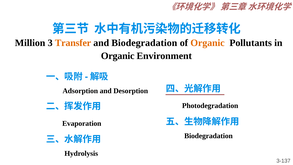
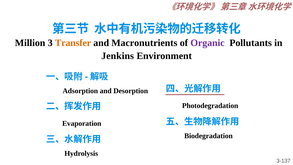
and Biodegradation: Biodegradation -> Macronutrients
Organic at (208, 43) colour: orange -> purple
Organic at (118, 56): Organic -> Jenkins
